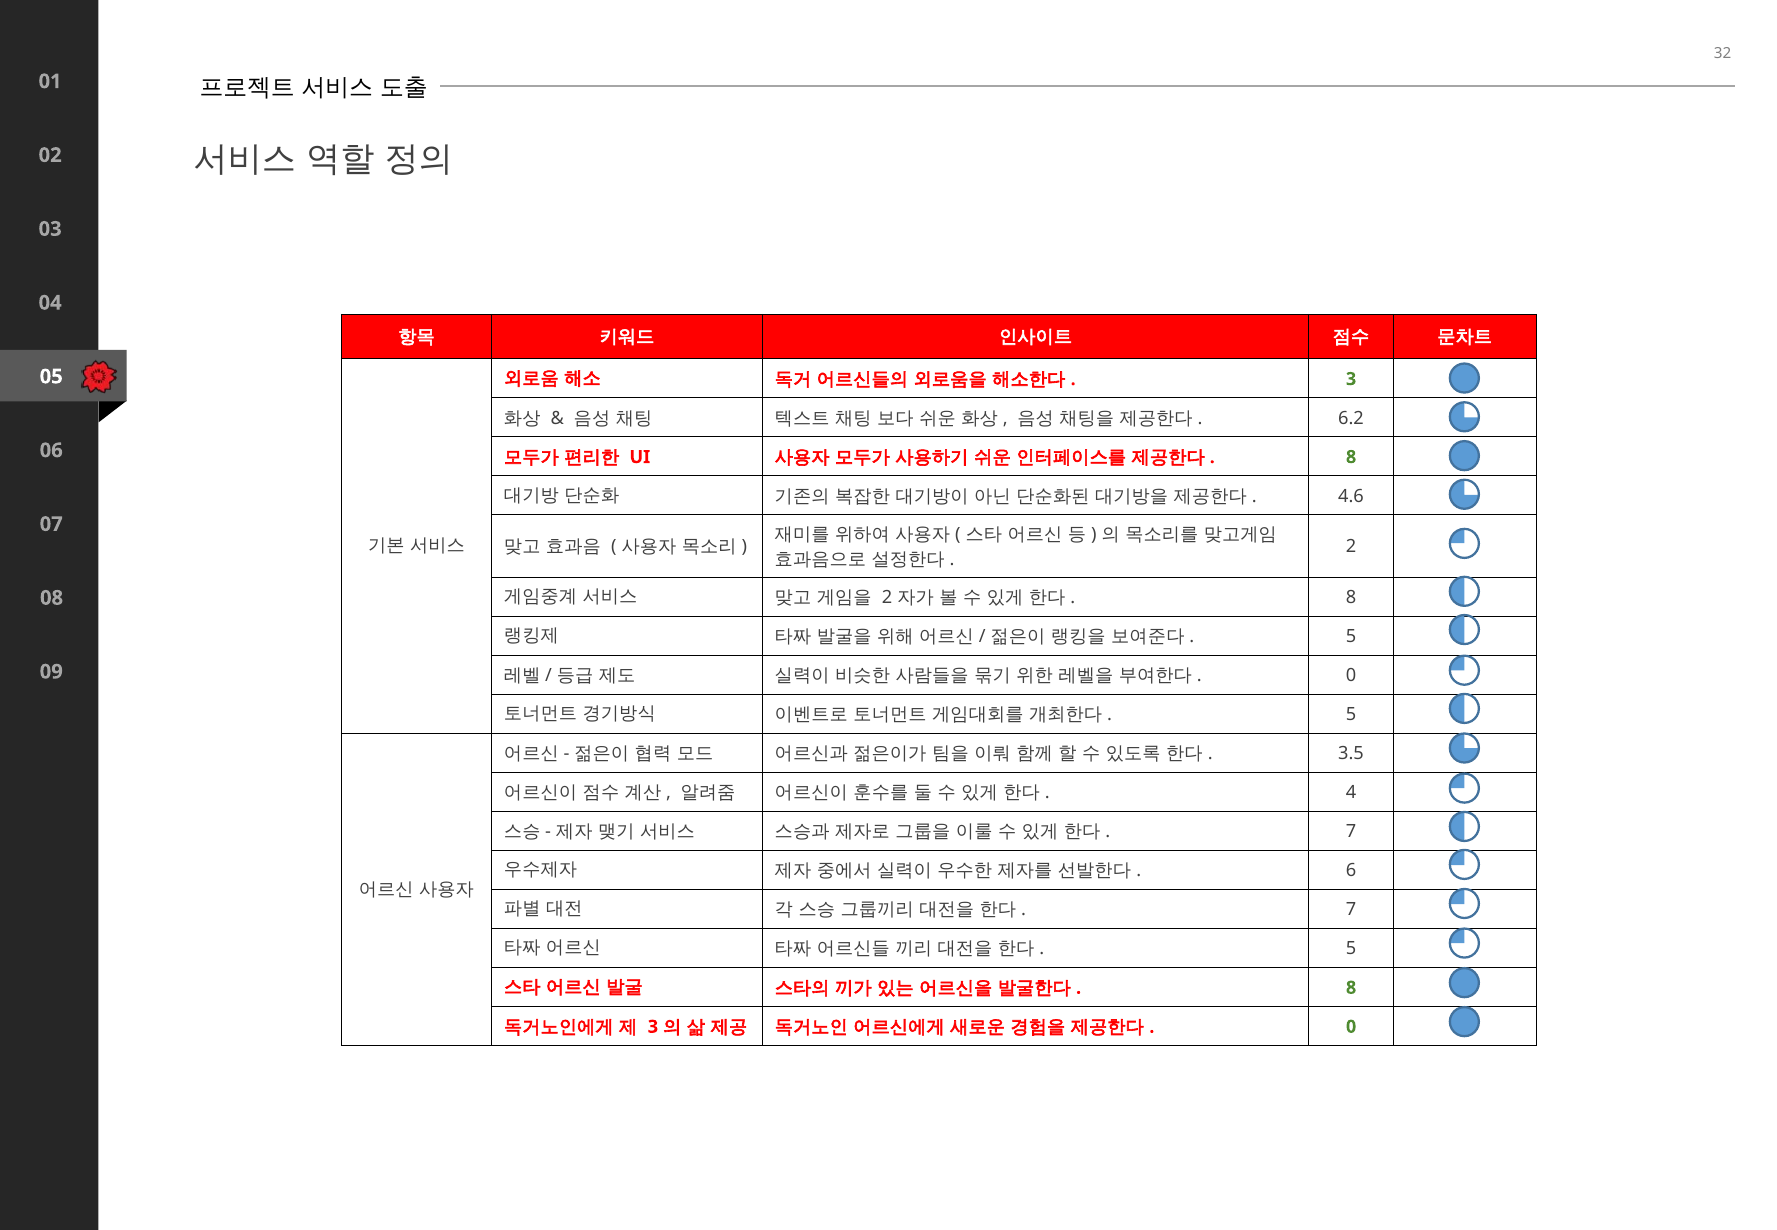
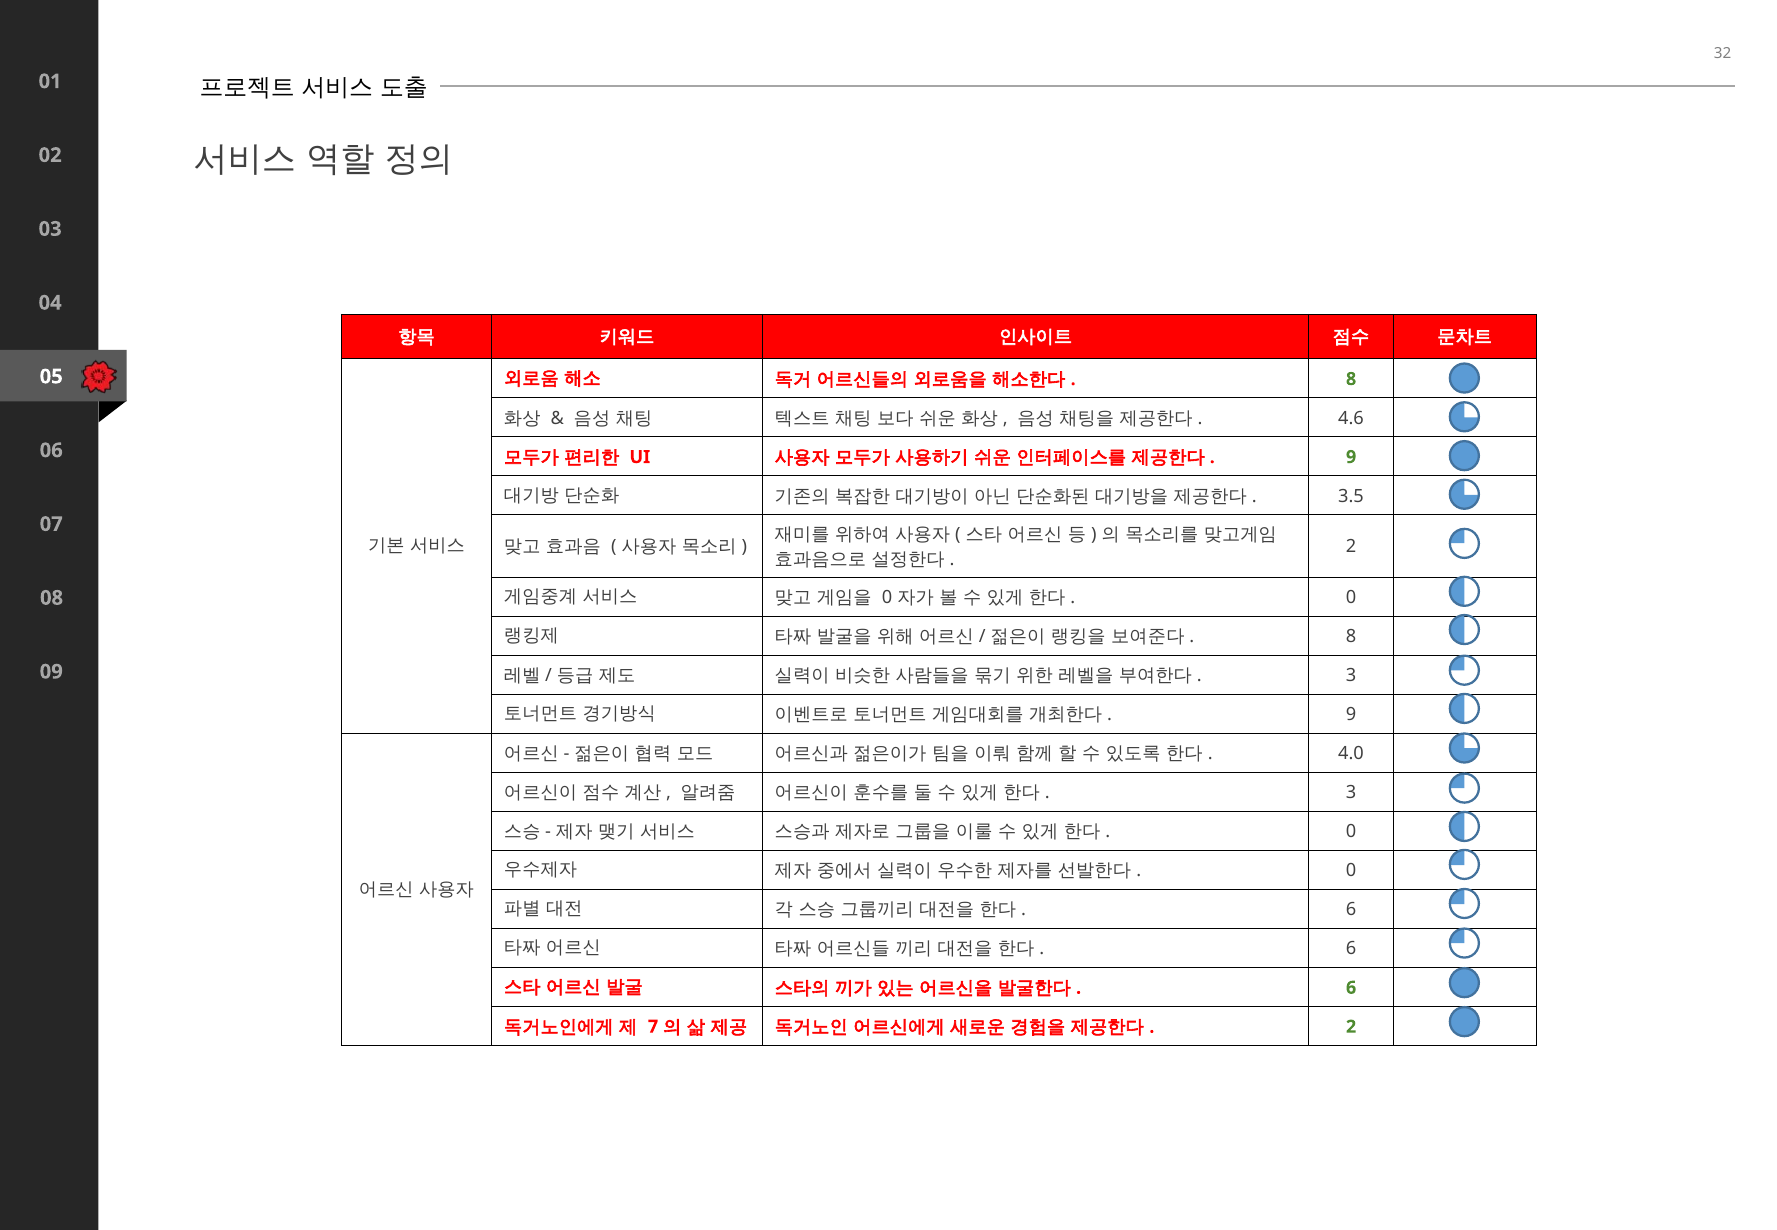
3 at (1351, 379): 3 -> 8
6.2: 6.2 -> 4.6
8 at (1351, 457): 8 -> 9
4.6: 4.6 -> 3.5
2 at (887, 598): 2 -> 0
8 at (1351, 598): 8 -> 0
5 at (1351, 637): 5 -> 8
0 at (1351, 676): 0 -> 3
5 at (1351, 715): 5 -> 9
3.5: 3.5 -> 4.0
4 at (1351, 793): 4 -> 3
7 at (1351, 832): 7 -> 0
6 at (1351, 871): 6 -> 0
7 at (1351, 910): 7 -> 6
5 at (1351, 949): 5 -> 6
8 at (1351, 988): 8 -> 6
3 at (653, 1027): 3 -> 7
0 at (1351, 1027): 0 -> 2
